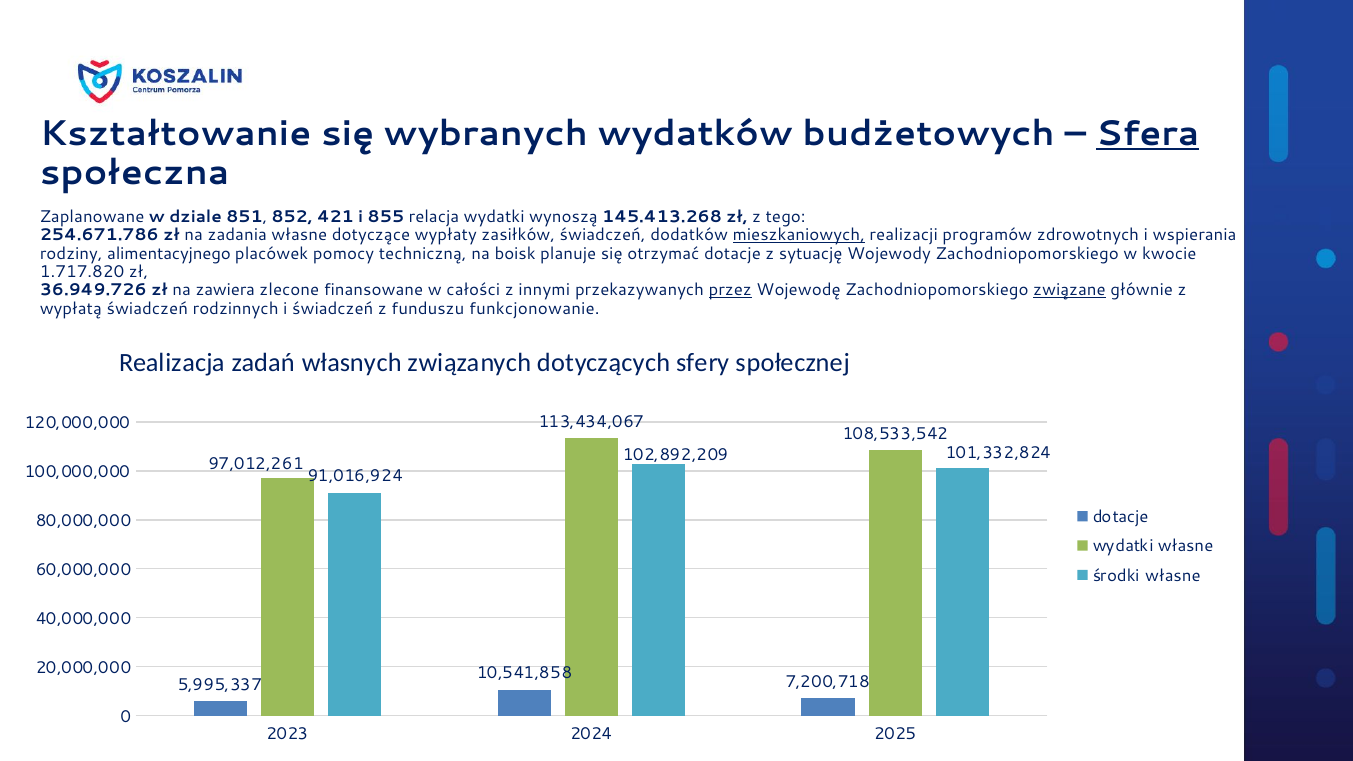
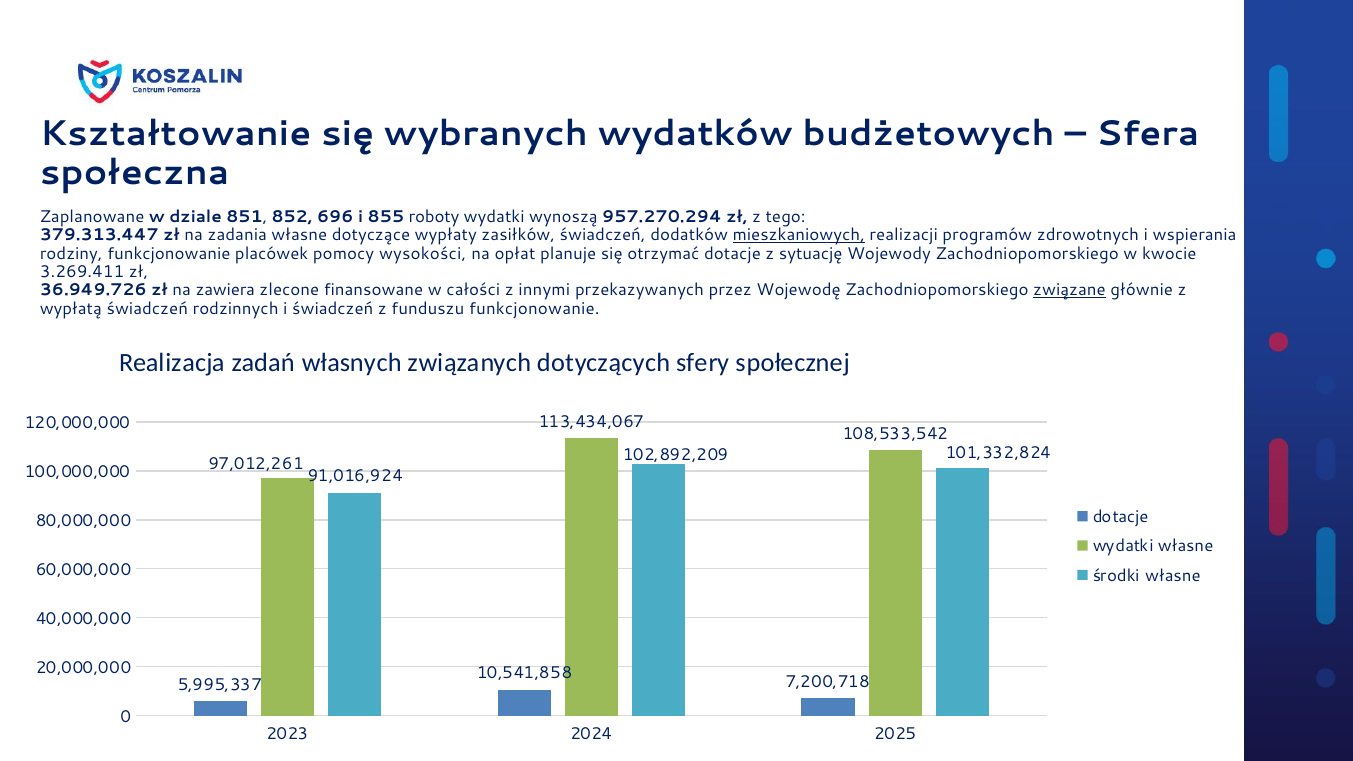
Sfera underline: present -> none
421: 421 -> 696
relacja: relacja -> roboty
145.413.268: 145.413.268 -> 957.270.294
254.671.786: 254.671.786 -> 379.313.447
rodziny alimentacyjnego: alimentacyjnego -> funkcjonowanie
techniczną: techniczną -> wysokości
boisk: boisk -> opłat
1.717.820: 1.717.820 -> 3.269.411
przez underline: present -> none
